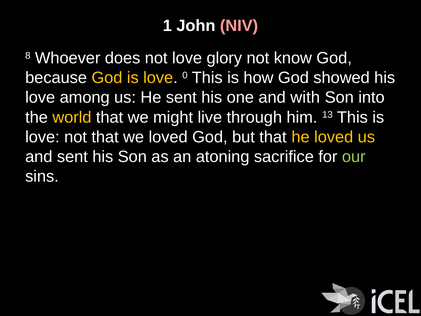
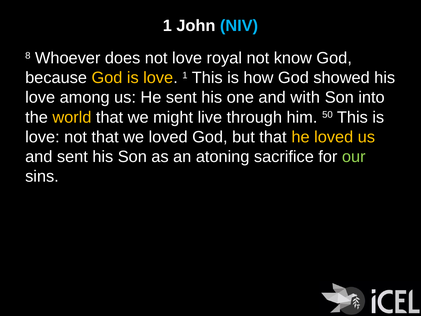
NIV colour: pink -> light blue
glory: glory -> royal
love 0: 0 -> 1
13: 13 -> 50
